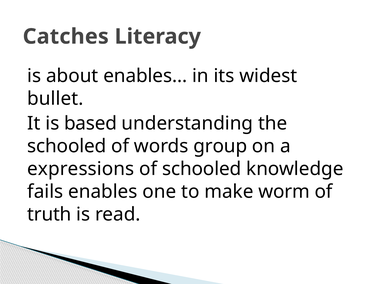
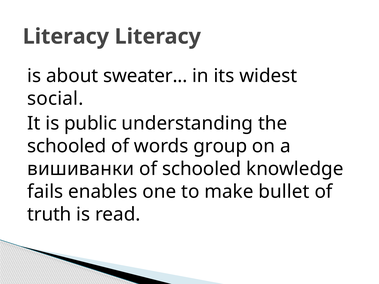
Catches at (66, 37): Catches -> Literacy
about enables: enables -> sweater
bullet: bullet -> social
based: based -> public
expressions: expressions -> вишиванки
worm: worm -> bullet
